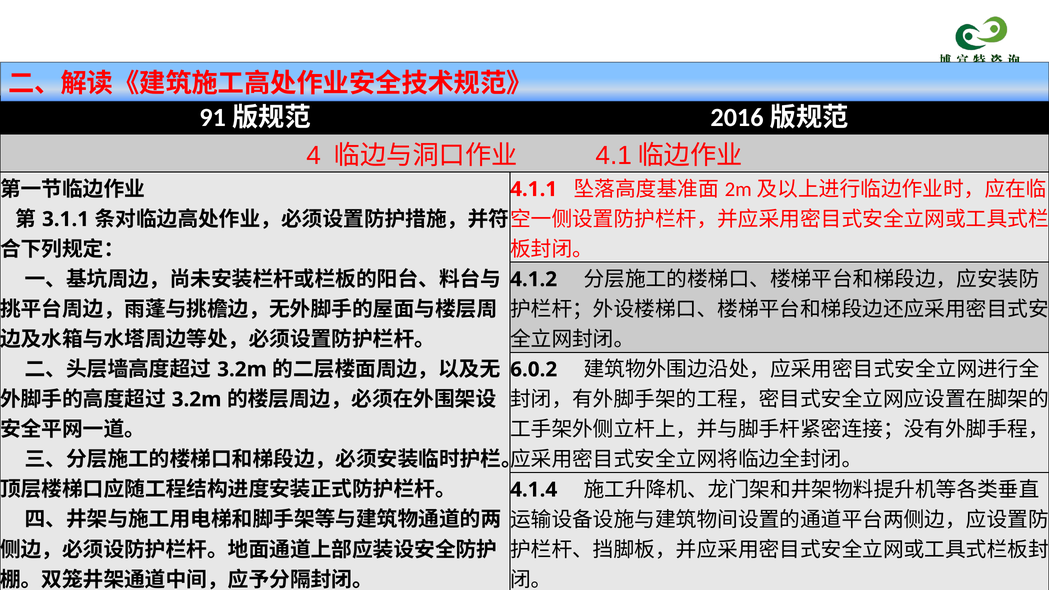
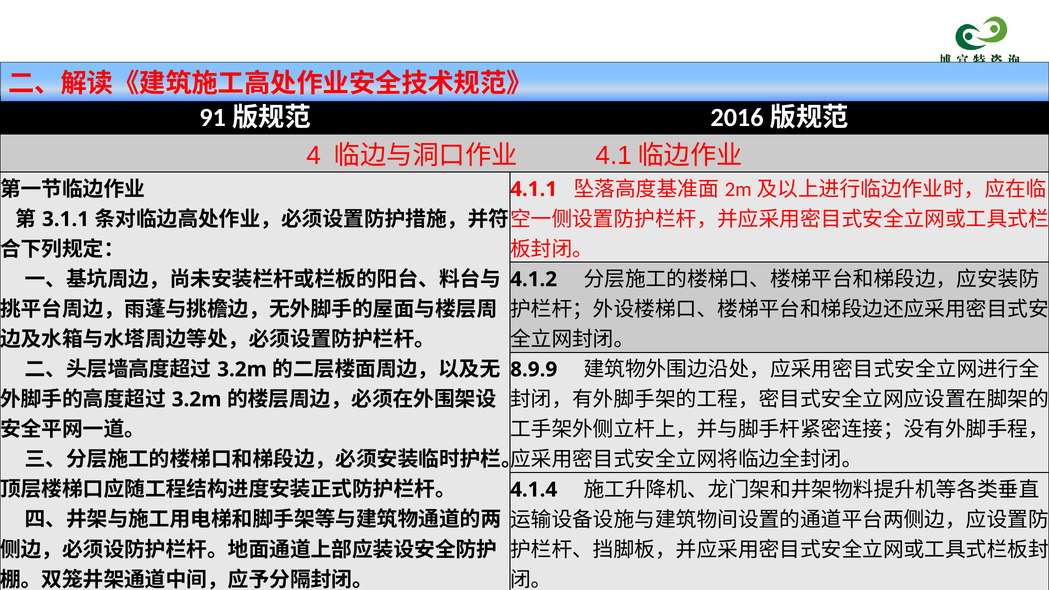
6.0.2: 6.0.2 -> 8.9.9
